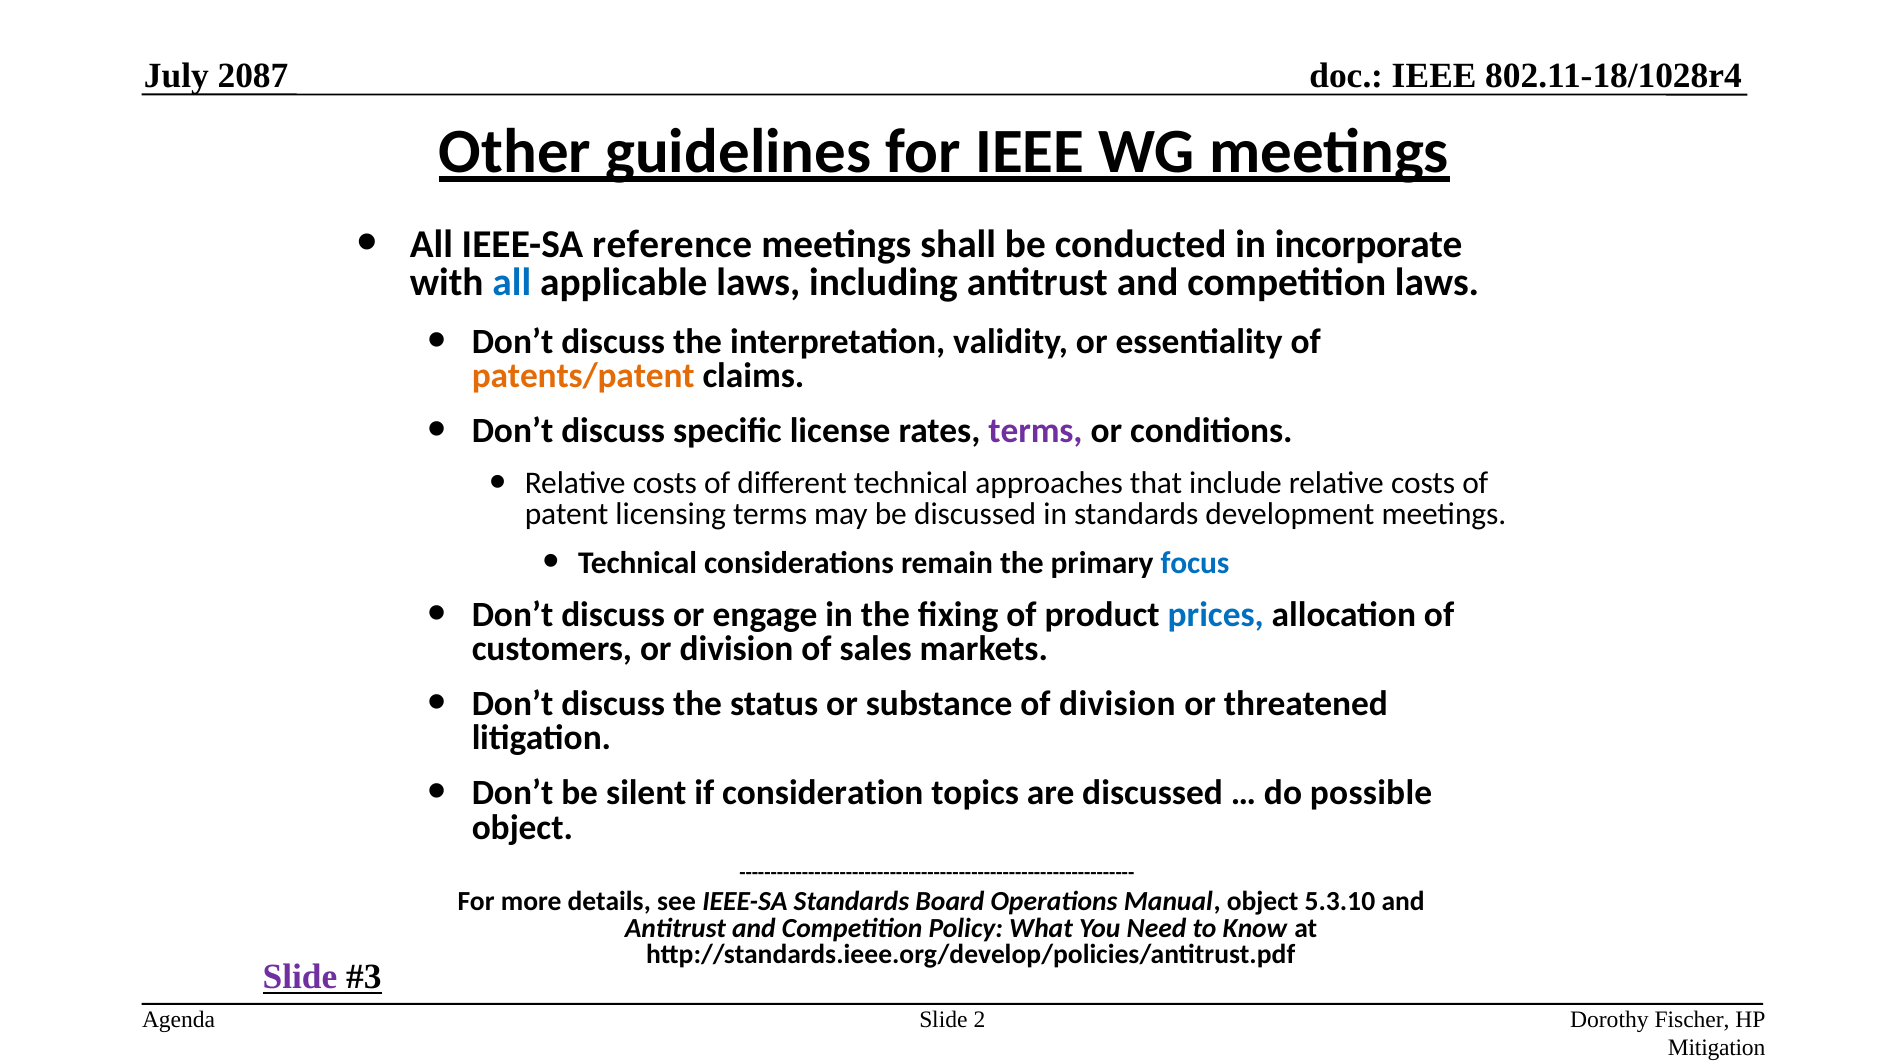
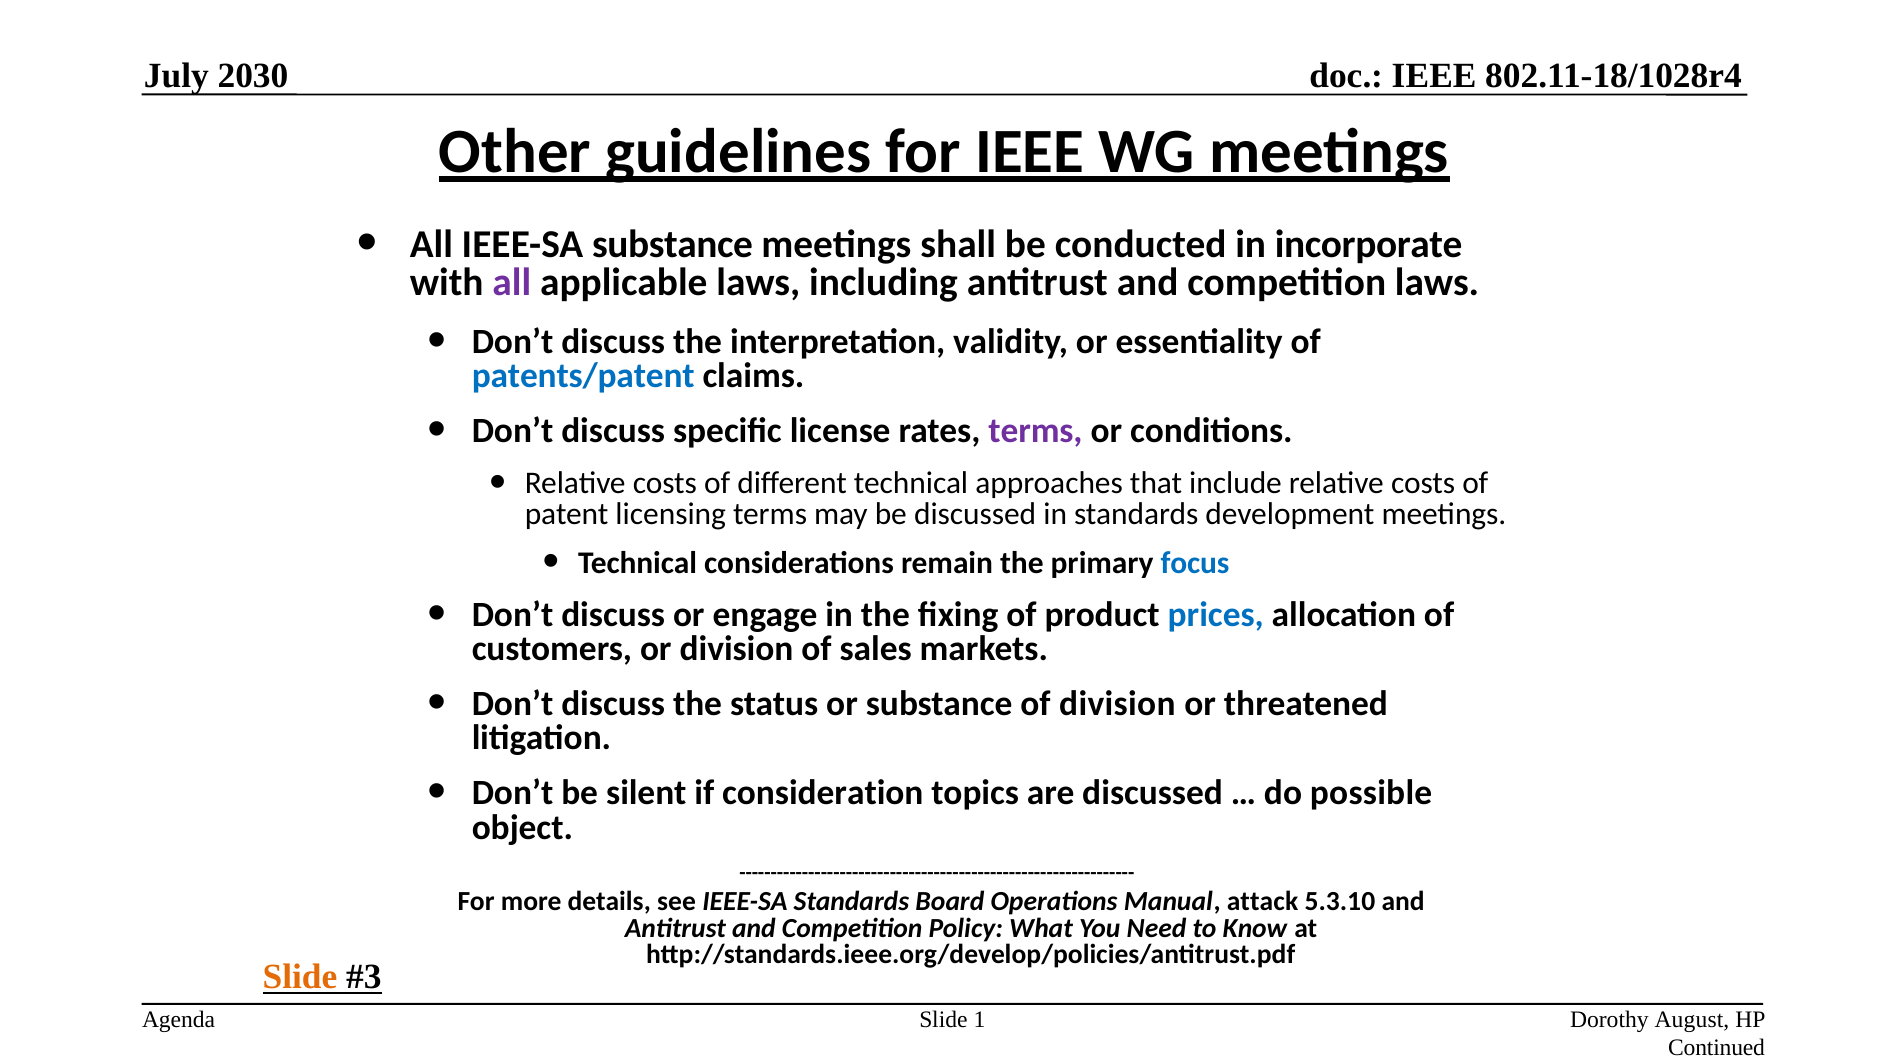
2087: 2087 -> 2030
IEEE-SA reference: reference -> substance
all at (512, 282) colour: blue -> purple
patents/patent colour: orange -> blue
Manual object: object -> attack
Slide at (300, 977) colour: purple -> orange
2: 2 -> 1
Fischer: Fischer -> August
Mitigation: Mitigation -> Continued
